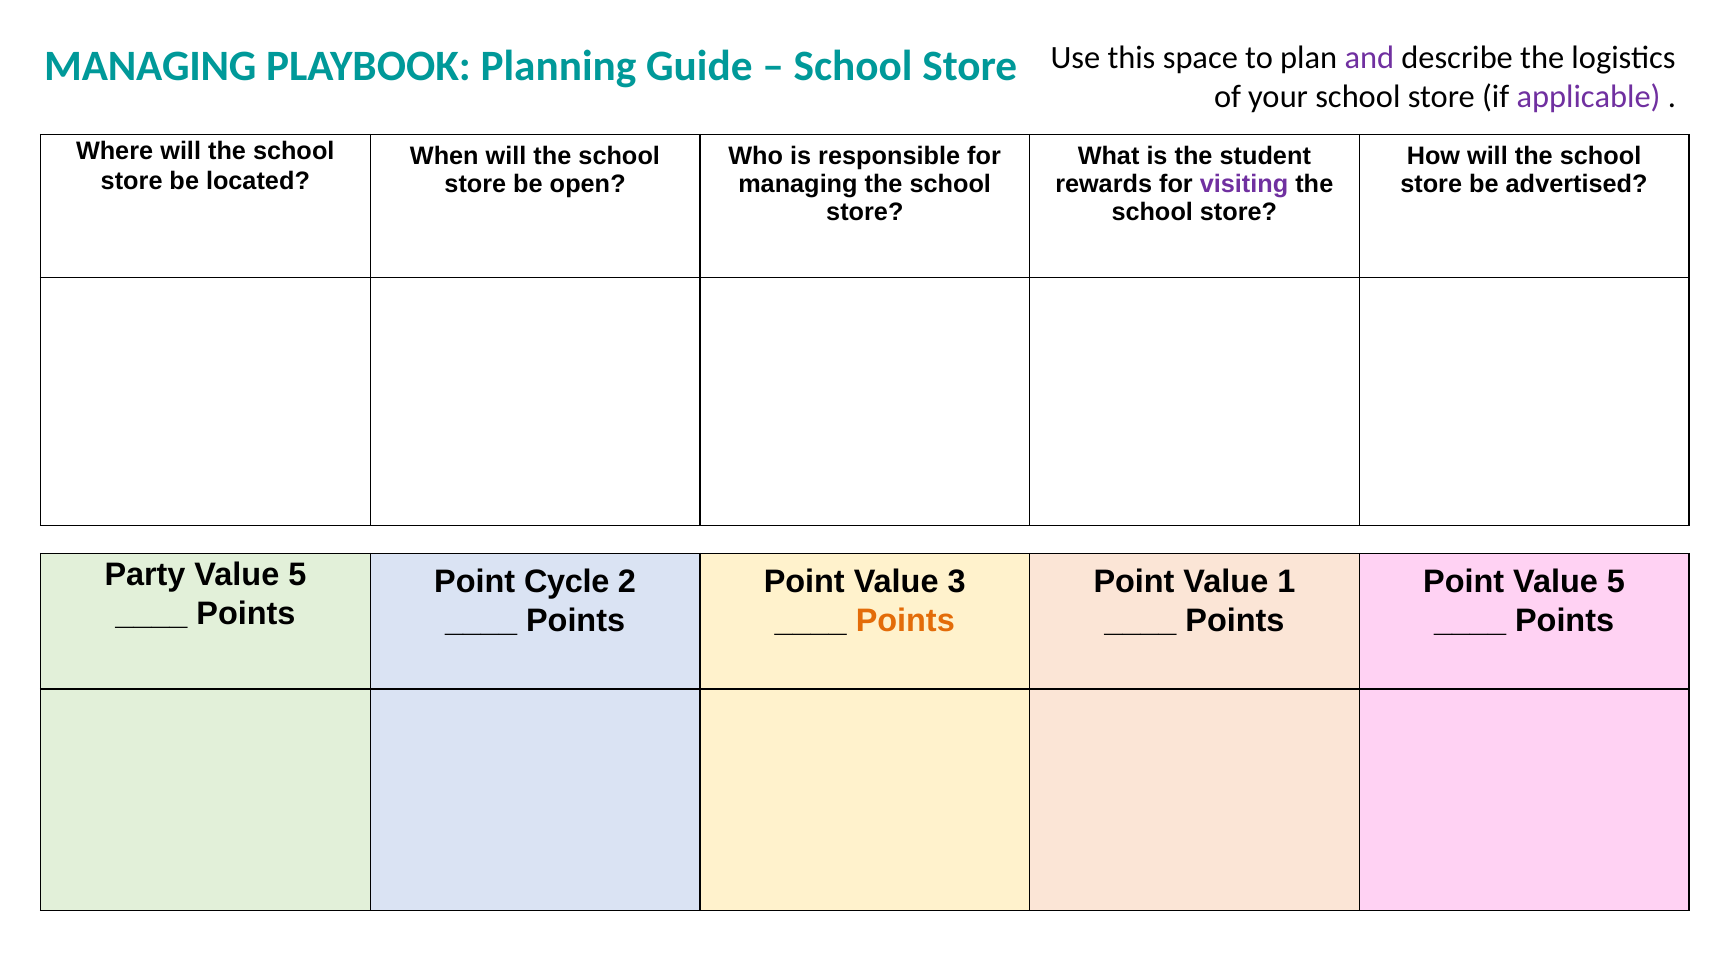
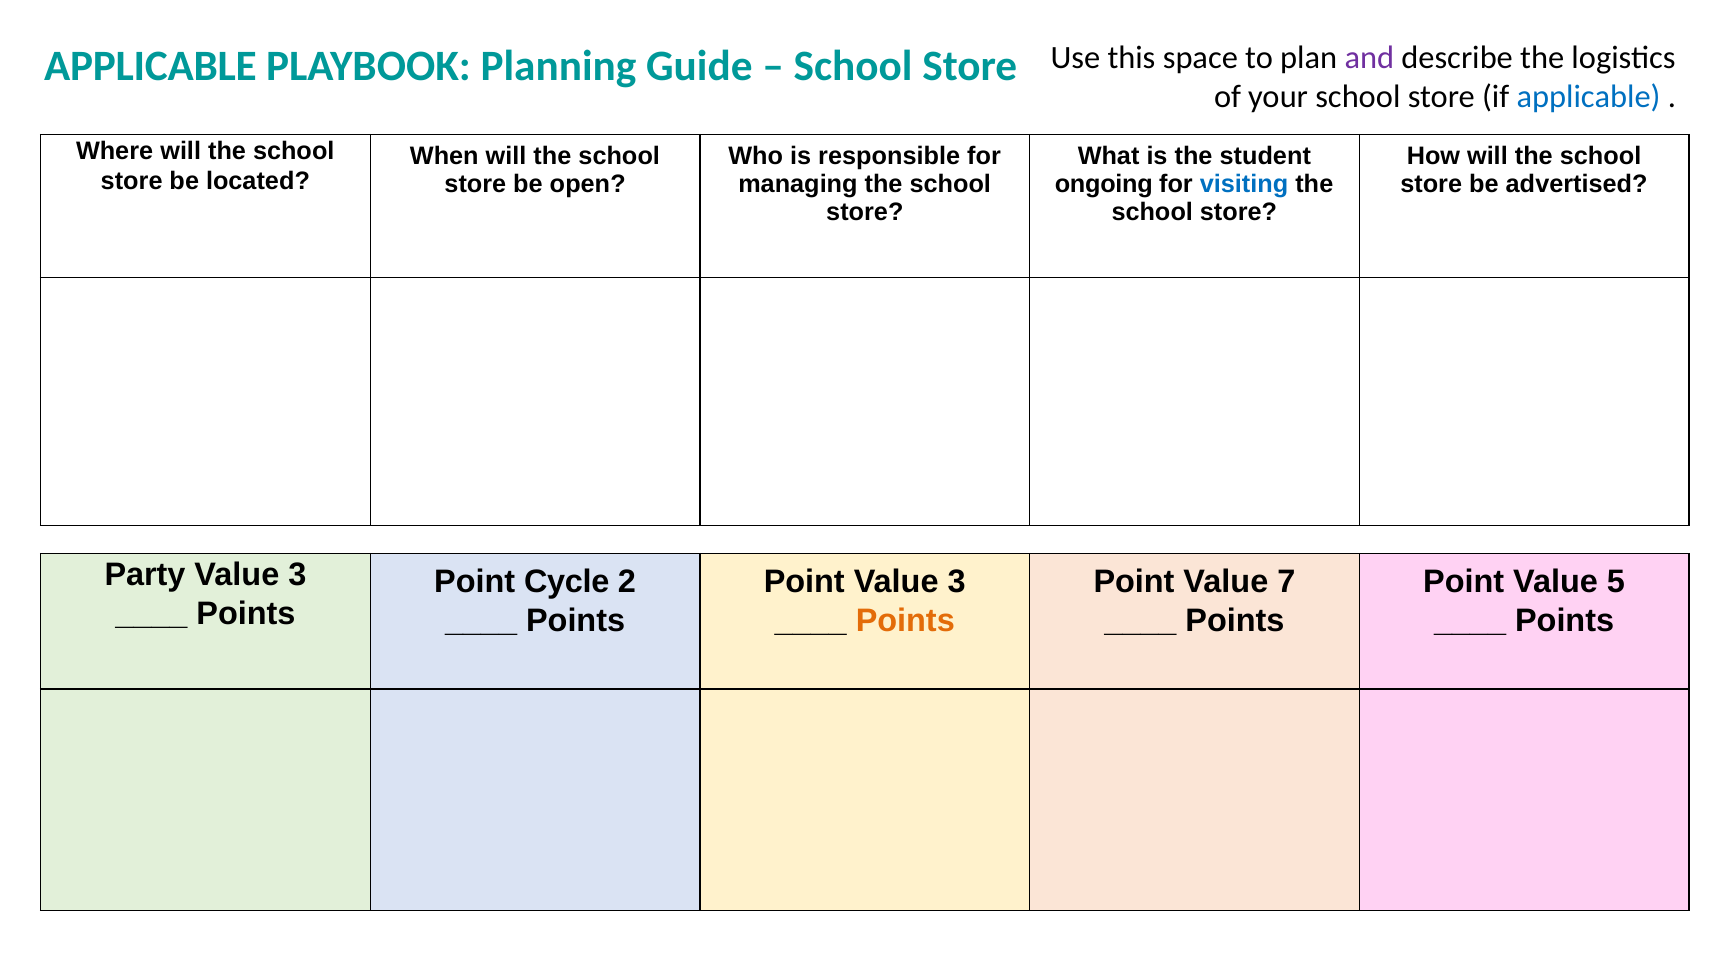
MANAGING at (150, 66): MANAGING -> APPLICABLE
applicable at (1589, 97) colour: purple -> blue
rewards: rewards -> ongoing
visiting colour: purple -> blue
5 at (297, 575): 5 -> 3
1: 1 -> 7
